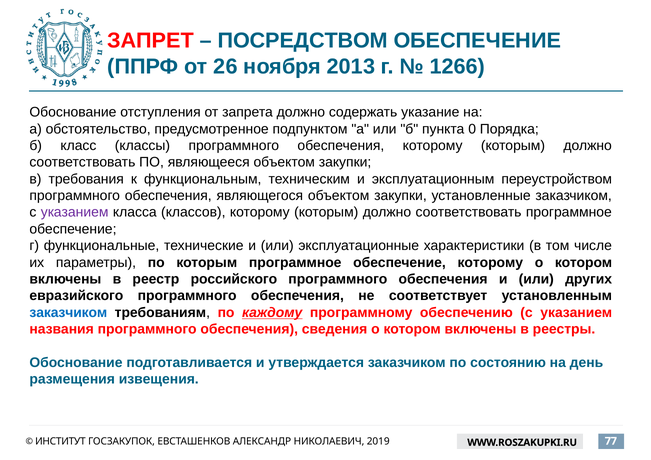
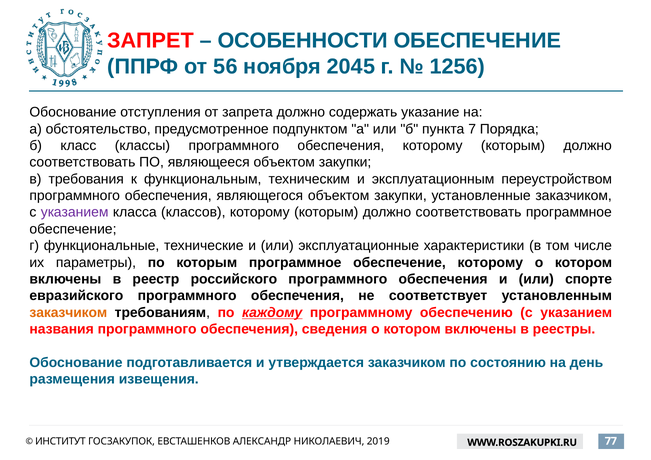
ПОСРЕДСТВОМ: ПОСРЕДСТВОМ -> ОСОБЕННОСТИ
26: 26 -> 56
2013: 2013 -> 2045
1266: 1266 -> 1256
0: 0 -> 7
других: других -> спорте
заказчиком at (68, 313) colour: blue -> orange
